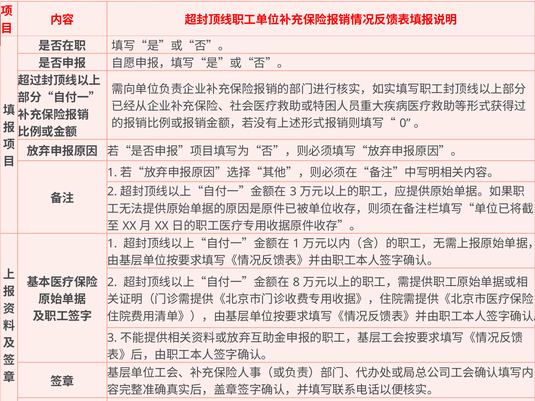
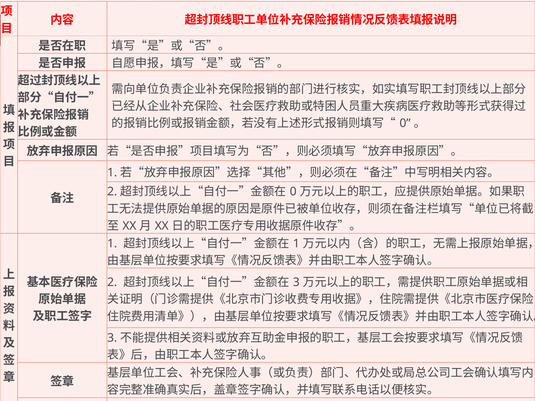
3 at (293, 192): 3 -> 0
8 at (296, 282): 8 -> 3
